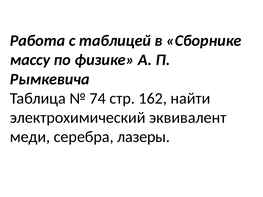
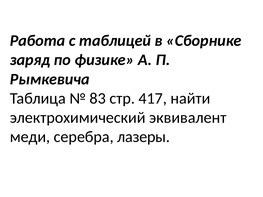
массу: массу -> заряд
74: 74 -> 83
162: 162 -> 417
